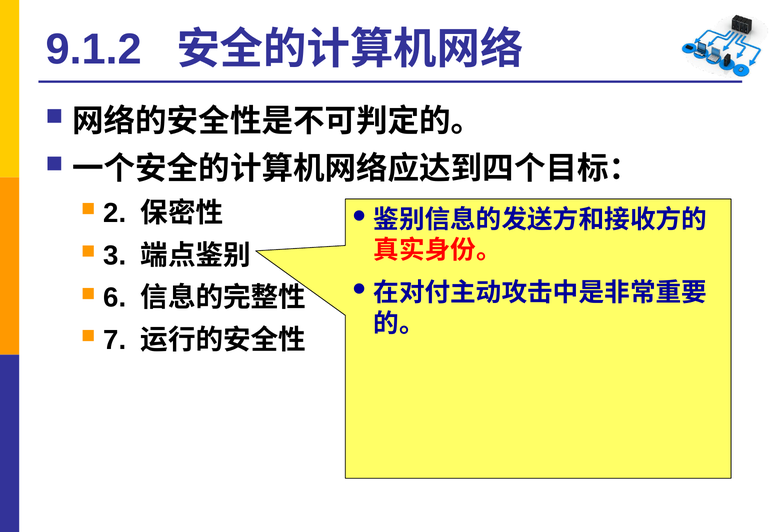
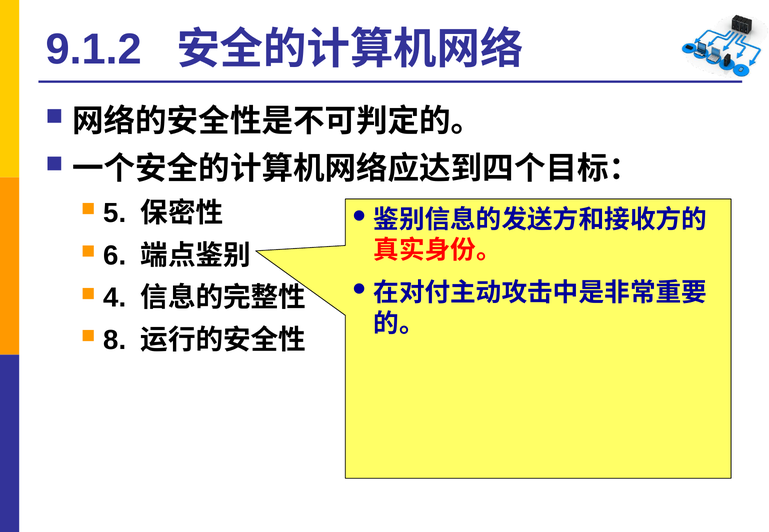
2: 2 -> 5
3: 3 -> 6
6: 6 -> 4
7: 7 -> 8
